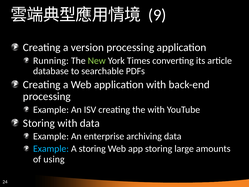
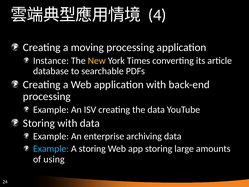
9: 9 -> 4
version: version -> moving
Running: Running -> Instance
New colour: light green -> yellow
the with: with -> data
